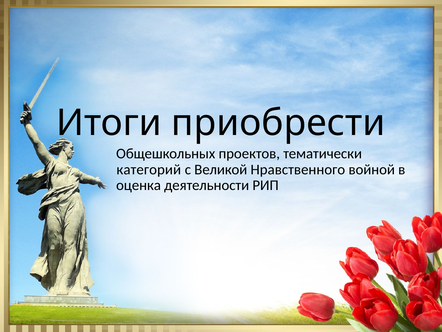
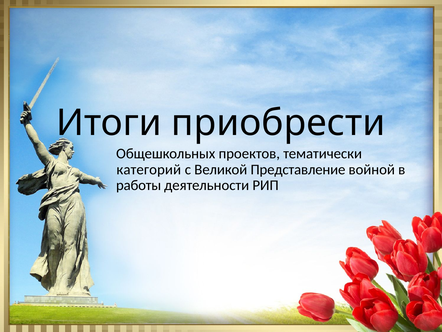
Нравственного: Нравственного -> Представление
оценка: оценка -> работы
